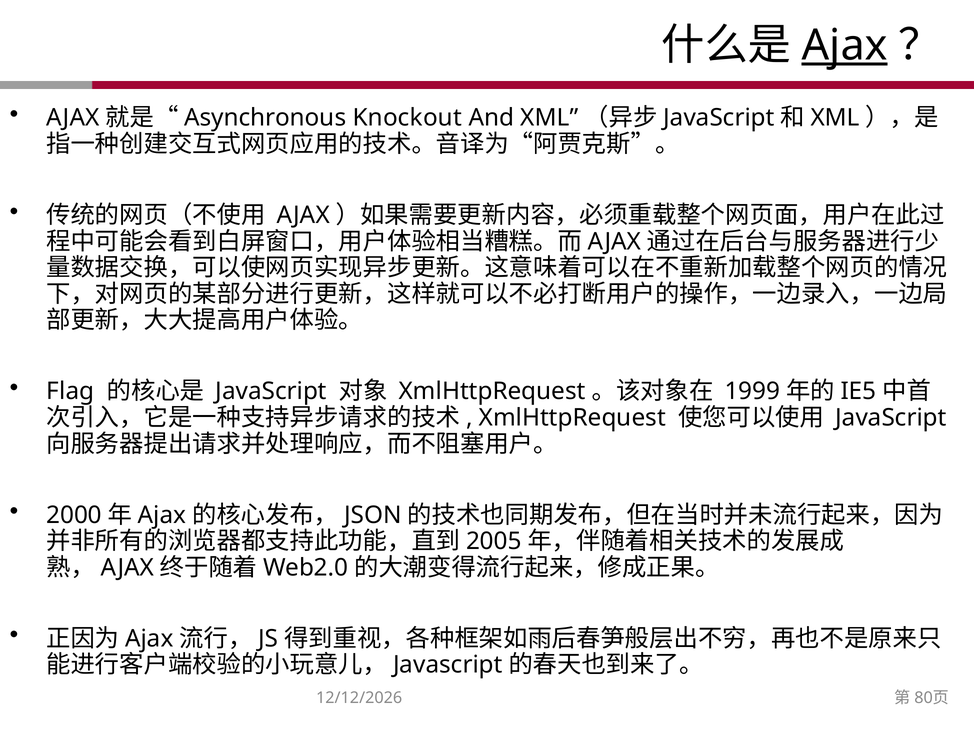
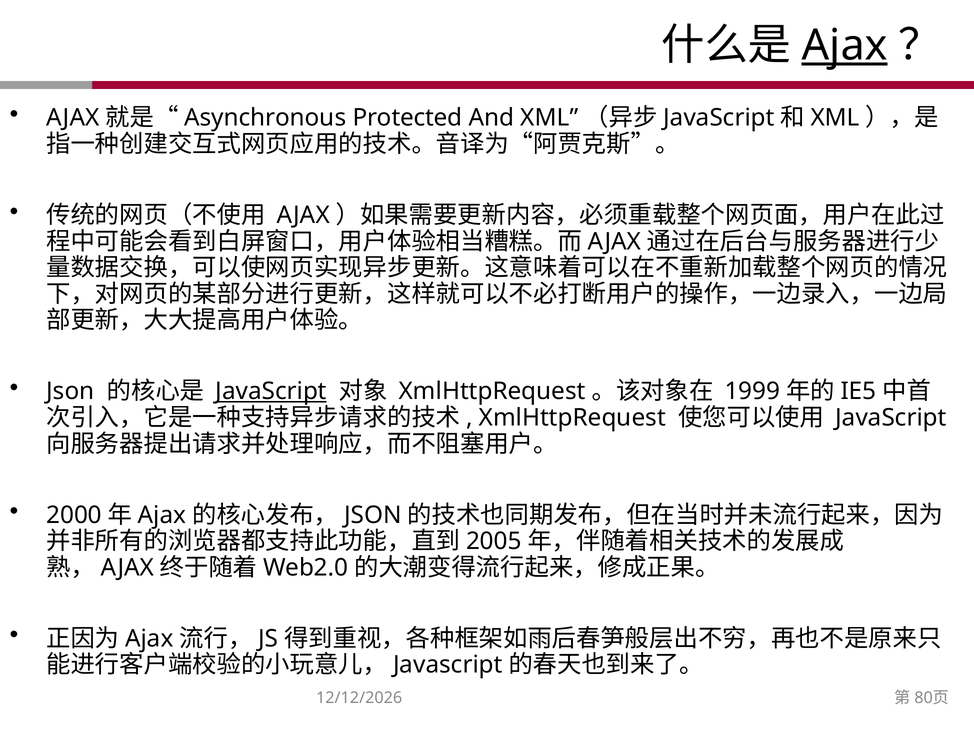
Knockout: Knockout -> Protected
Flag: Flag -> Json
JavaScript at (271, 392) underline: none -> present
